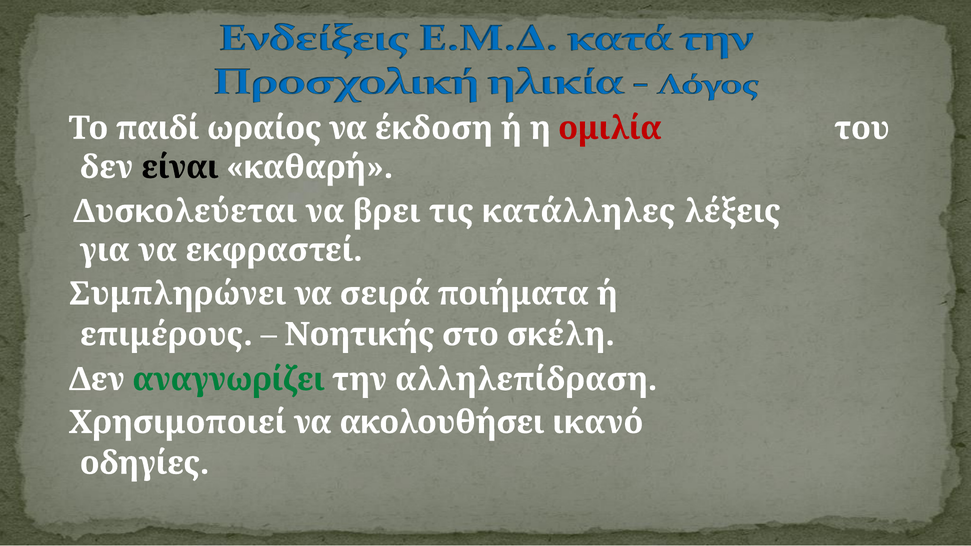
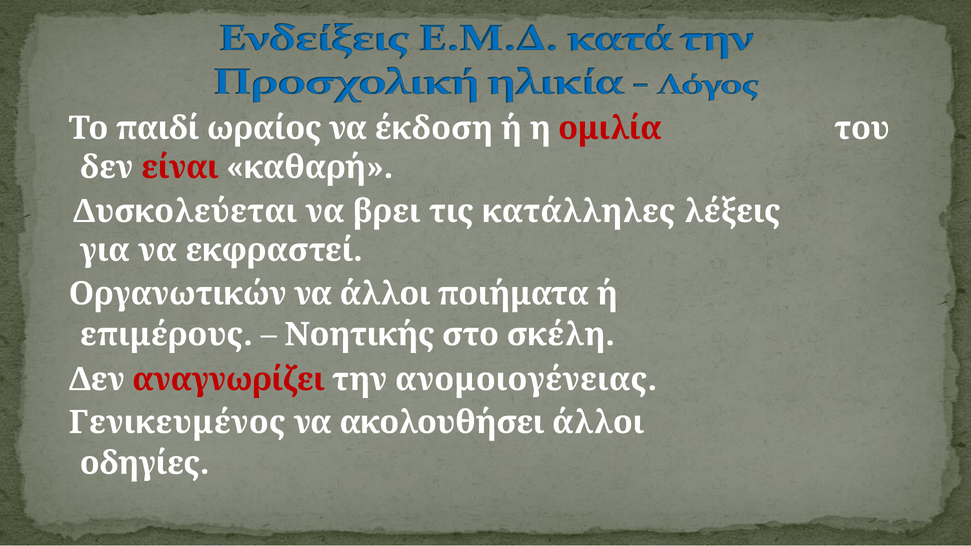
είναι colour: black -> red
Συμπληρώνει: Συμπληρώνει -> Οργανωτικών
να σειρά: σειρά -> άλλοι
αναγνωρίζει colour: green -> red
αλληλεπίδραση: αλληλεπίδραση -> ανομοιογένειας
Χρησιμοποιεί: Χρησιμοποιεί -> Γενικευμένος
ακολουθήσει ικανό: ικανό -> άλλοι
